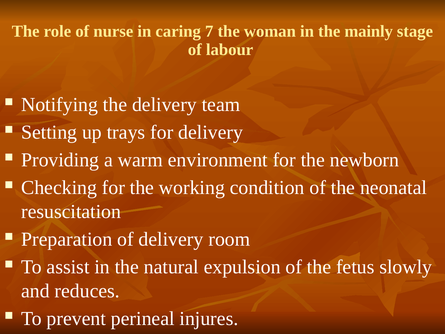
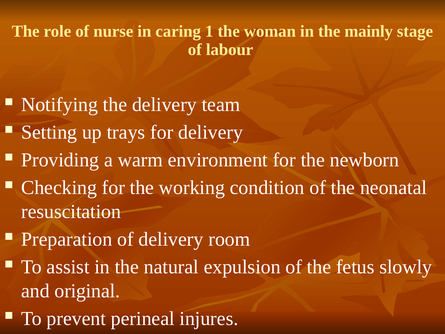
7: 7 -> 1
reduces: reduces -> original
